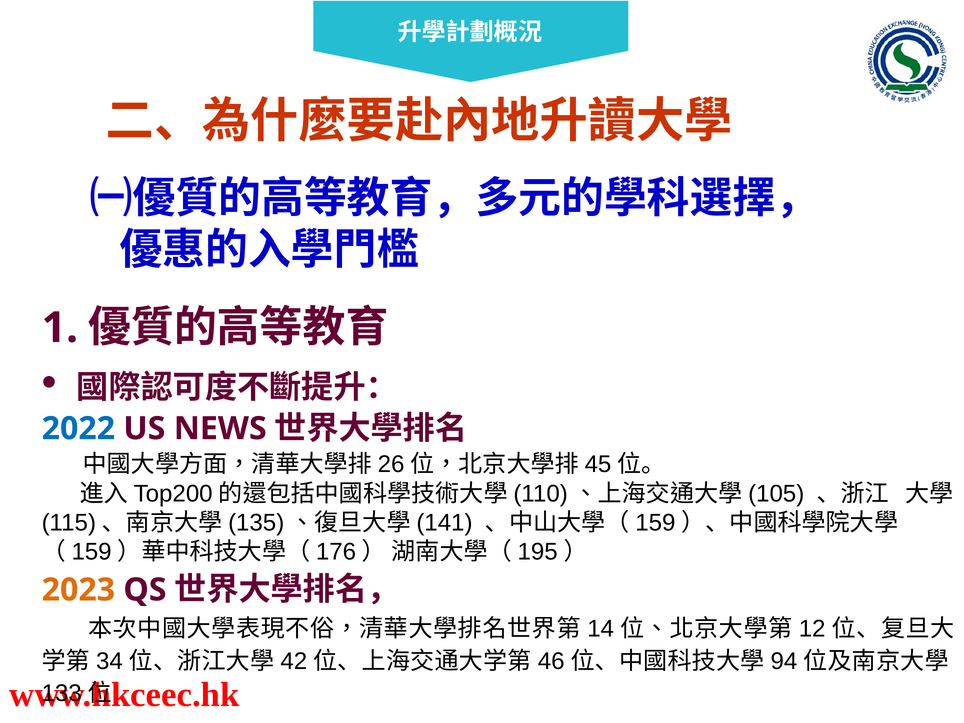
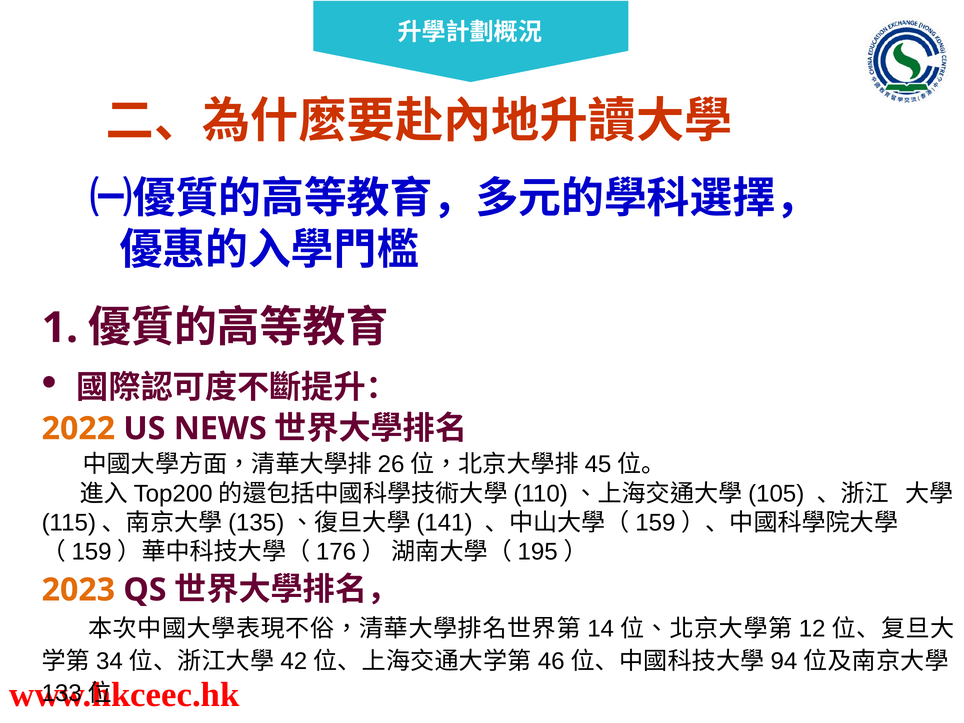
2022 colour: blue -> orange
